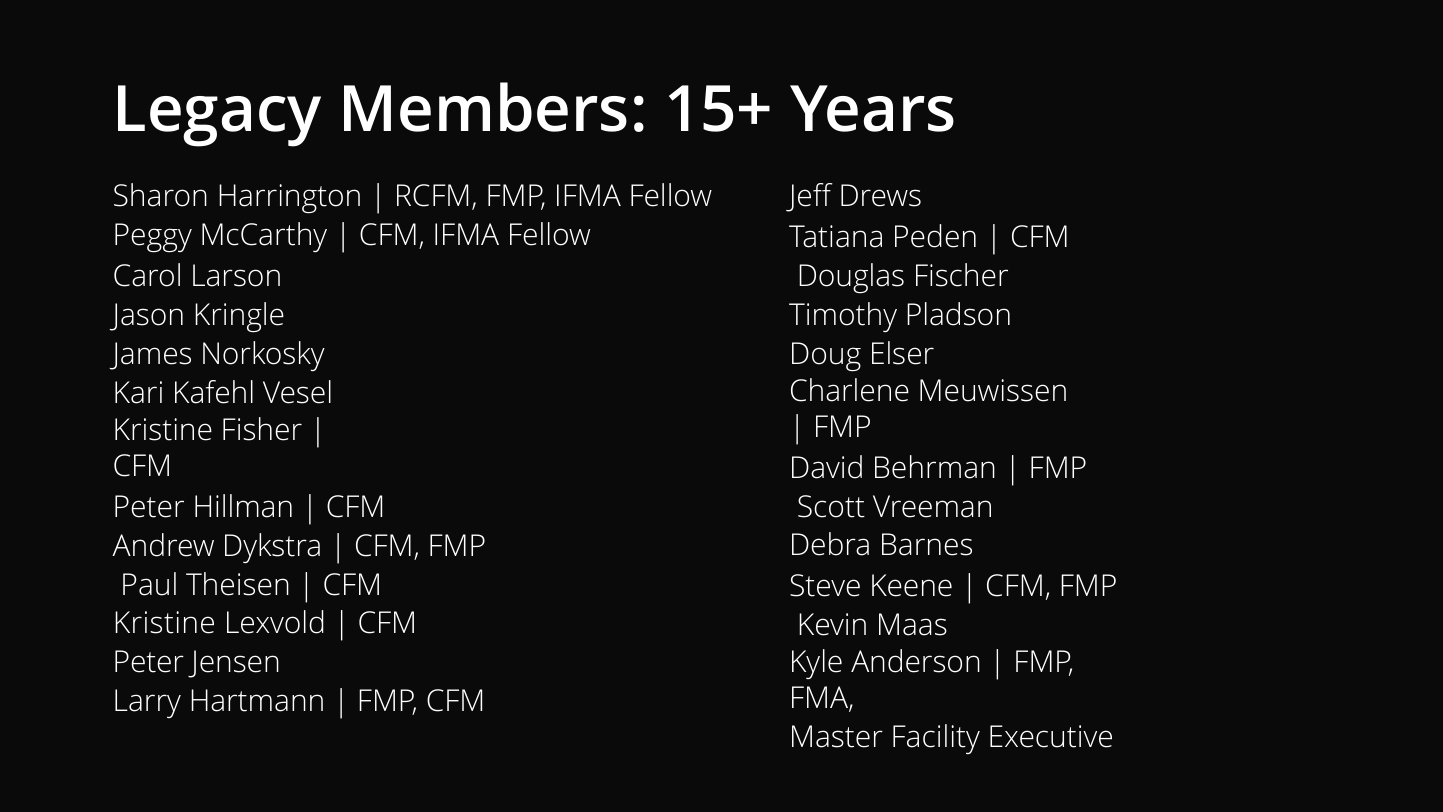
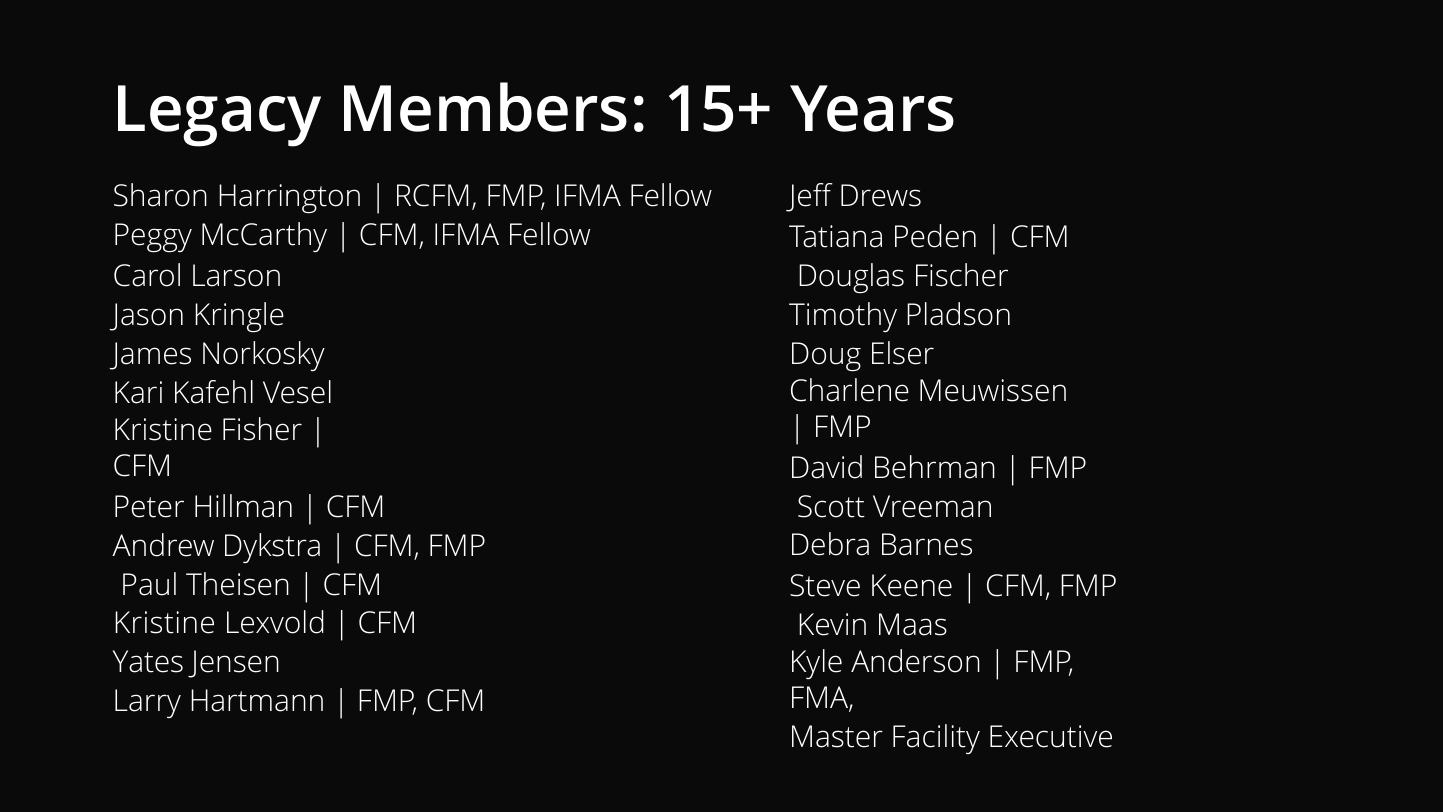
Peter at (148, 662): Peter -> Yates
